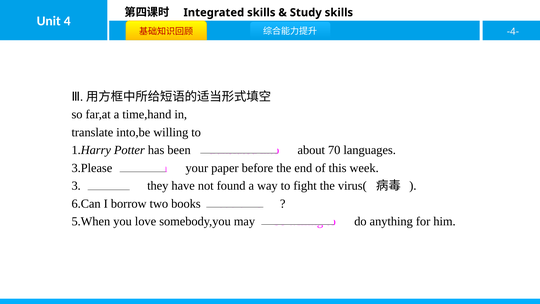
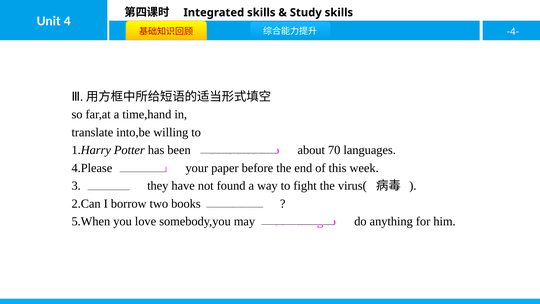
3.Please: 3.Please -> 4.Please
6.Can: 6.Can -> 2.Can
